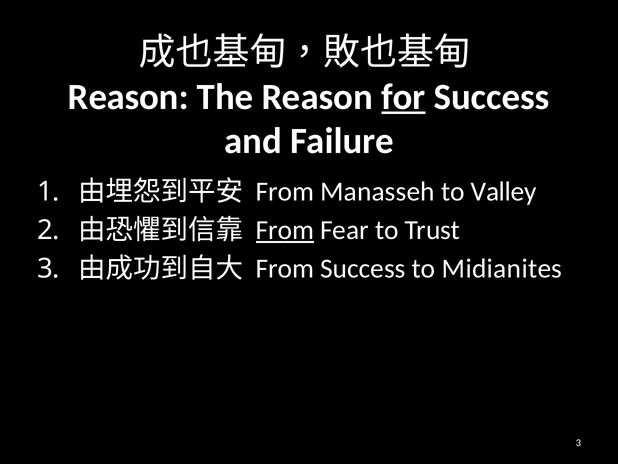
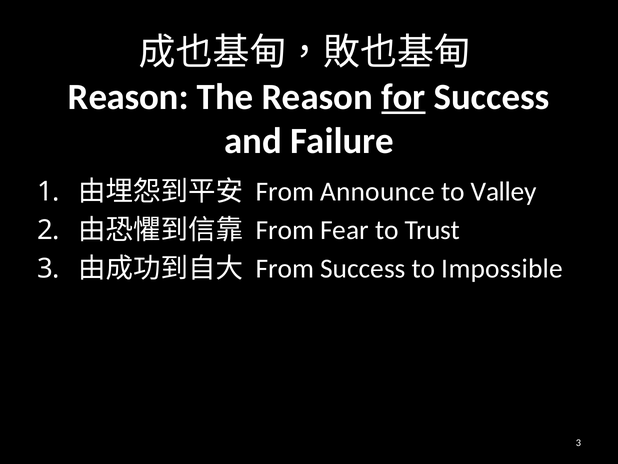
Manasseh: Manasseh -> Announce
From at (285, 230) underline: present -> none
Midianites: Midianites -> Impossible
